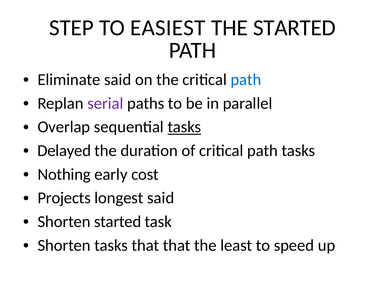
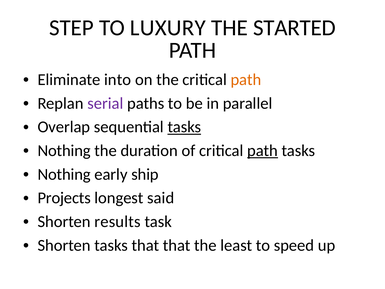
EASIEST: EASIEST -> LUXURY
Eliminate said: said -> into
path at (246, 80) colour: blue -> orange
Delayed at (64, 151): Delayed -> Nothing
path at (263, 151) underline: none -> present
cost: cost -> ship
Shorten started: started -> results
